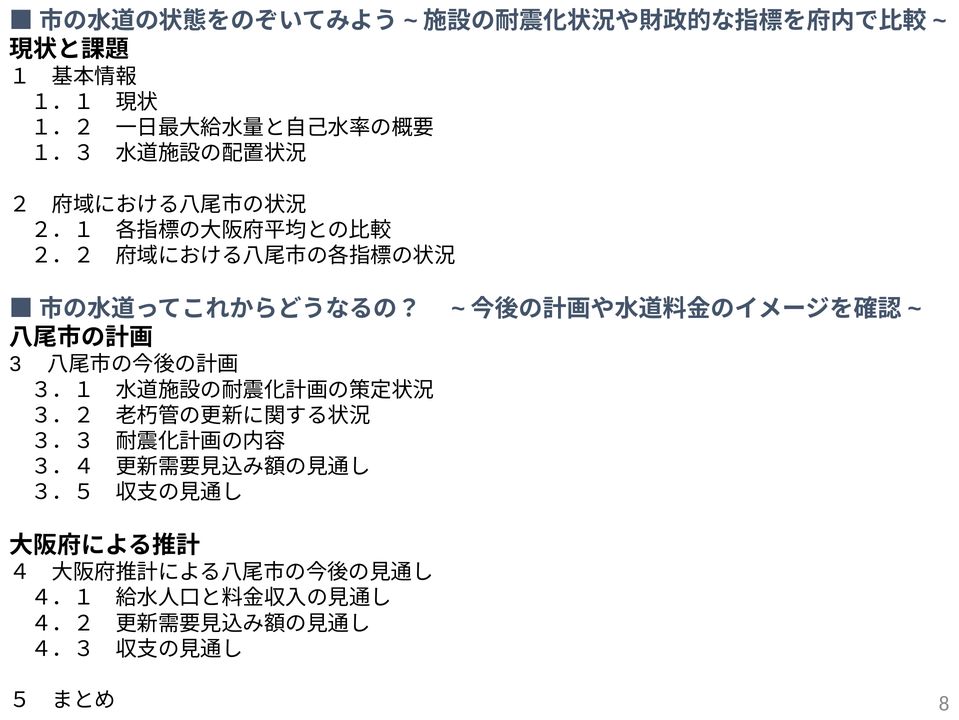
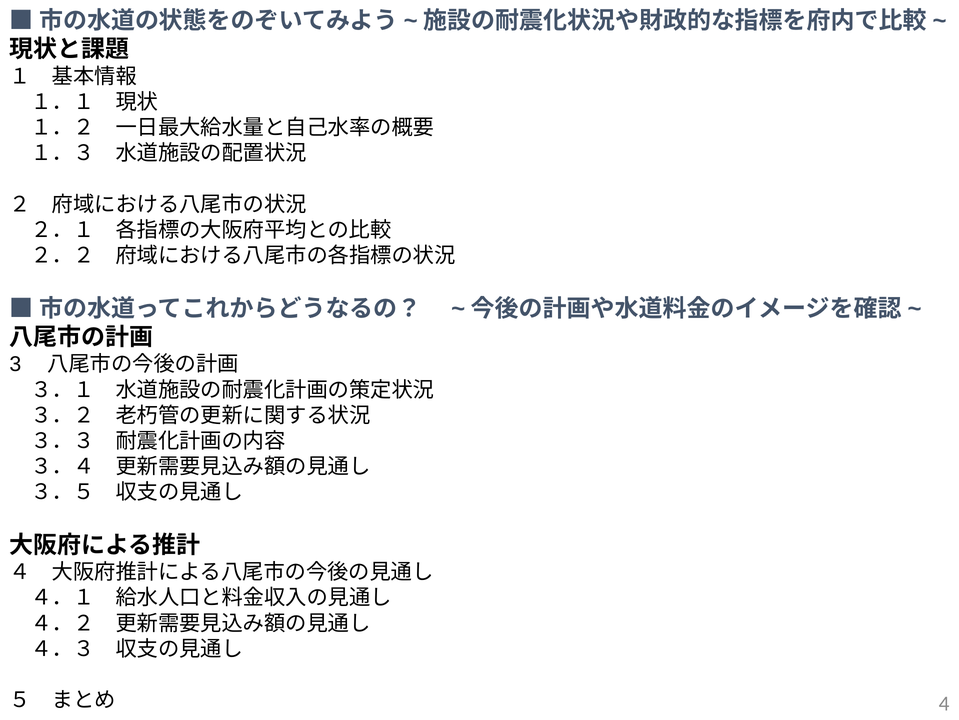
8: 8 -> 4
